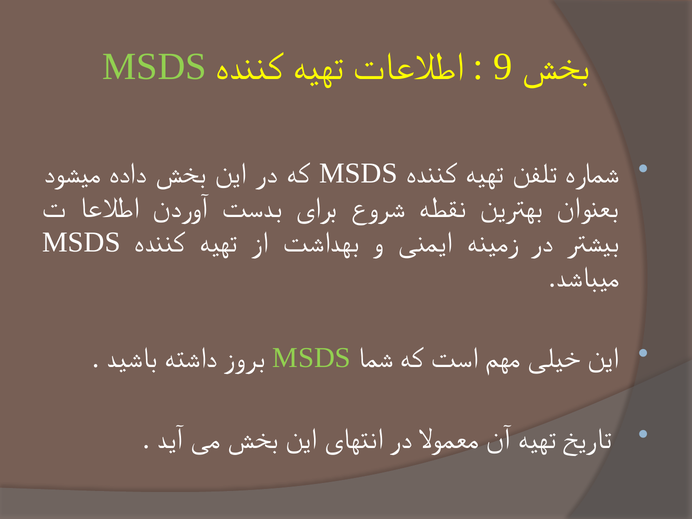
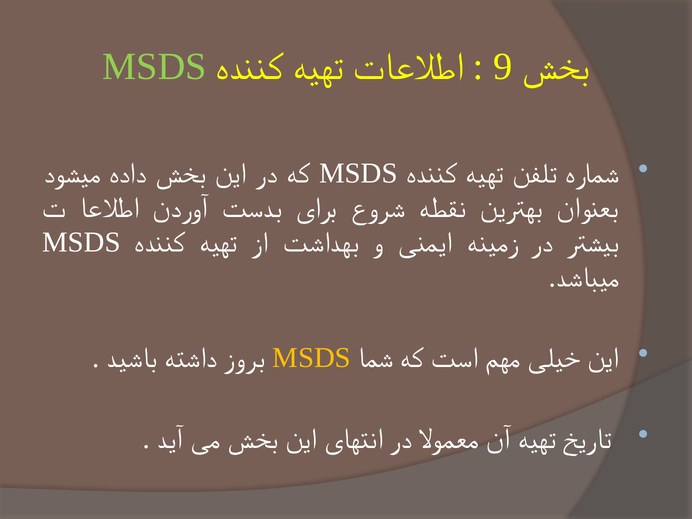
MSDS at (312, 358) colour: light green -> yellow
